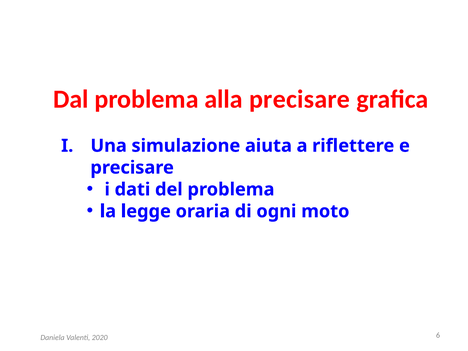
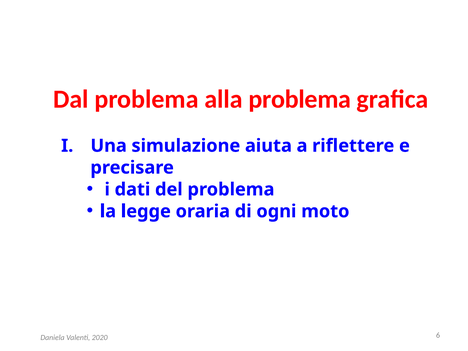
alla precisare: precisare -> problema
